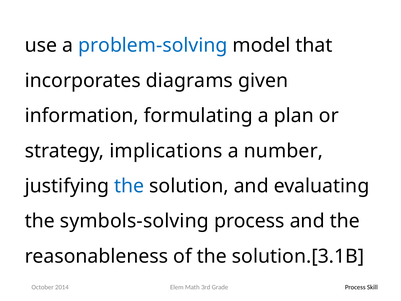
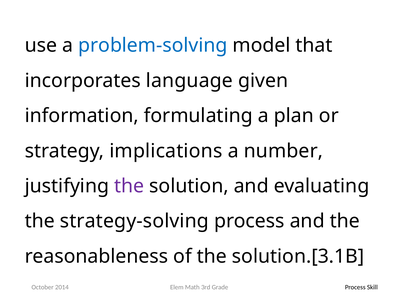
diagrams: diagrams -> language
the at (129, 186) colour: blue -> purple
symbols-solving: symbols-solving -> strategy-solving
